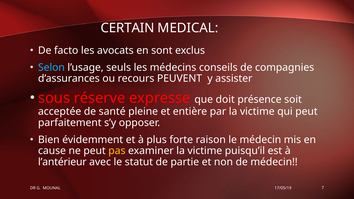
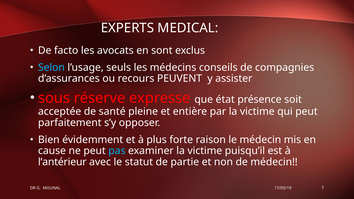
CERTAIN: CERTAIN -> EXPERTS
doit: doit -> état
pas colour: yellow -> light blue
